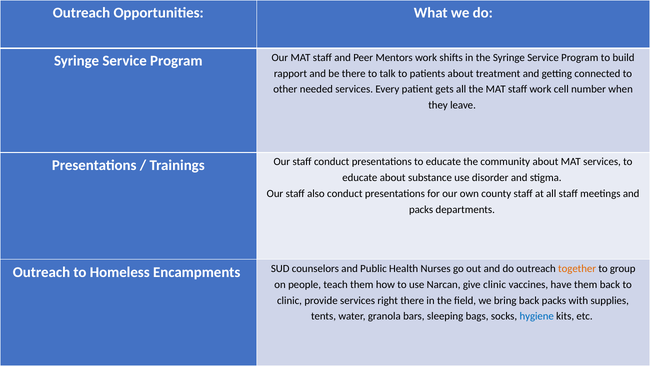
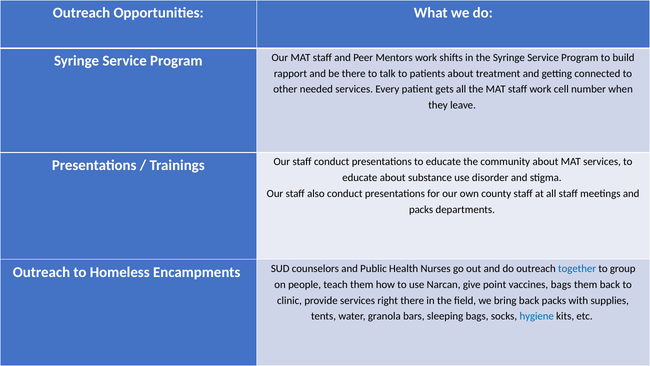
together colour: orange -> blue
give clinic: clinic -> point
vaccines have: have -> bags
